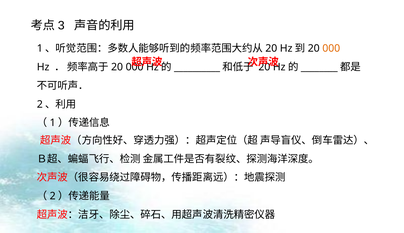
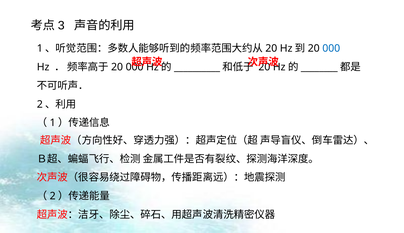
000 at (331, 48) colour: orange -> blue
